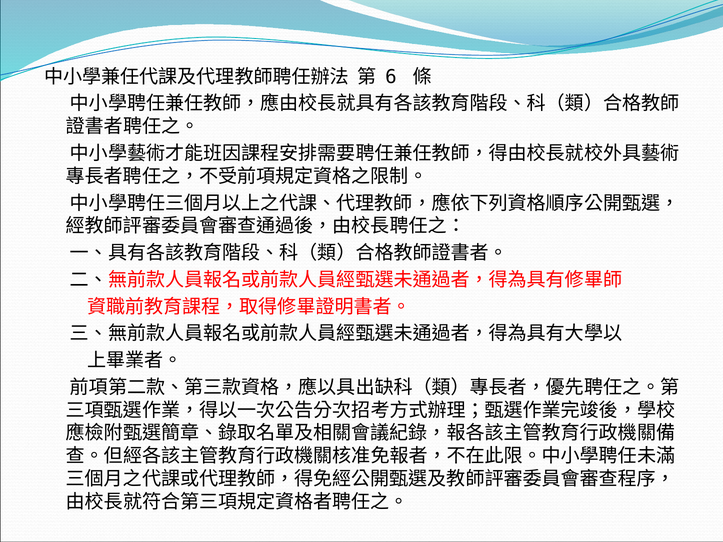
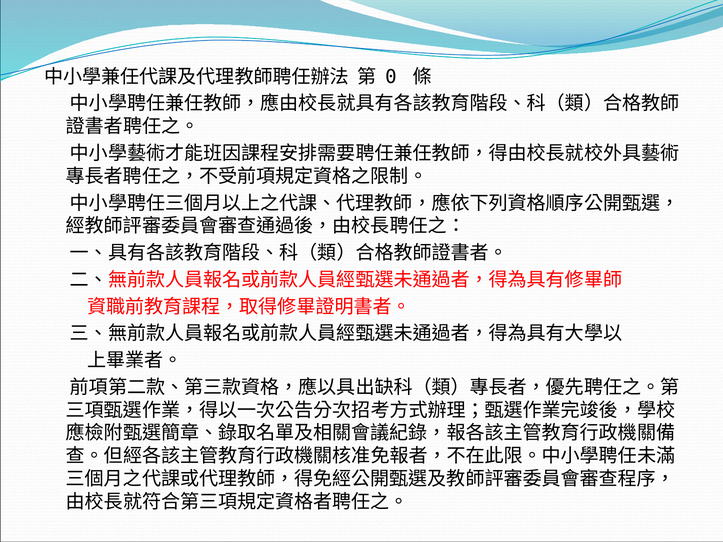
6: 6 -> 0
